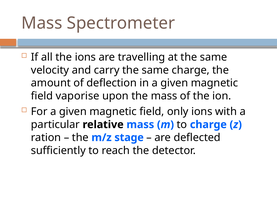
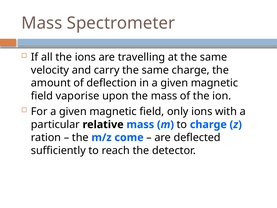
stage: stage -> come
